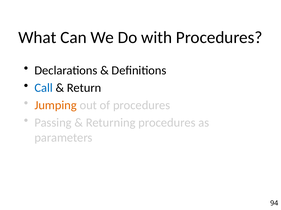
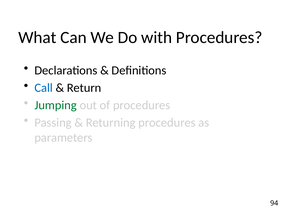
Jumping colour: orange -> green
